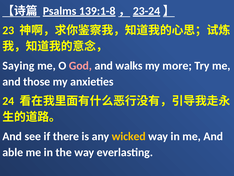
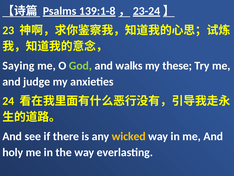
God colour: pink -> light green
more: more -> these
those: those -> judge
able: able -> holy
